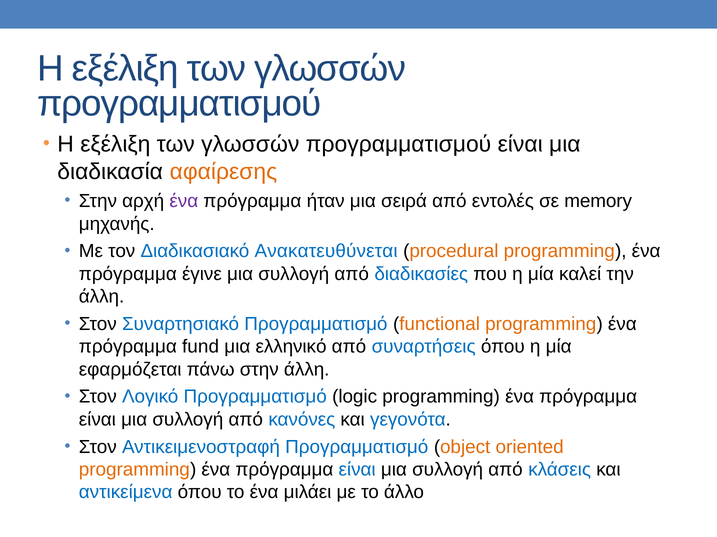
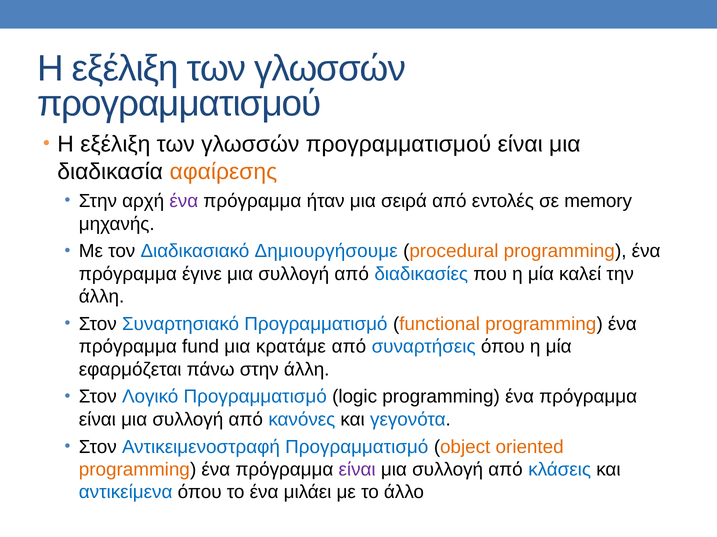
Ανακατευθύνεται: Ανακατευθύνεται -> Δημιουργήσουμε
ελληνικό: ελληνικό -> κρατάμε
είναι at (357, 470) colour: blue -> purple
